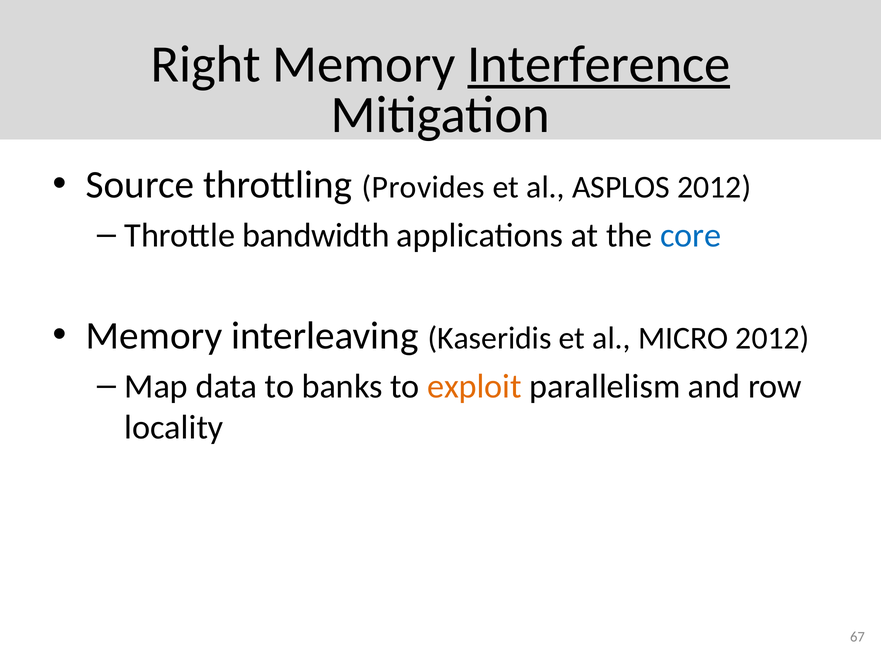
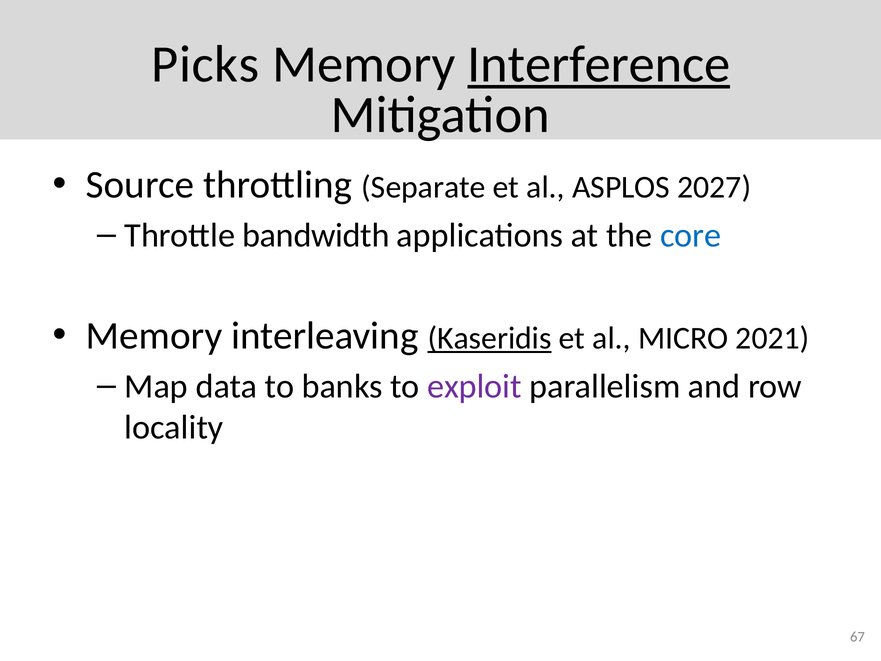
Right: Right -> Picks
Provides: Provides -> Separate
ASPLOS 2012: 2012 -> 2027
Kaseridis underline: none -> present
MICRO 2012: 2012 -> 2021
exploit colour: orange -> purple
